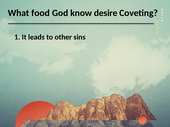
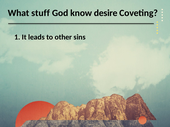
food: food -> stuff
